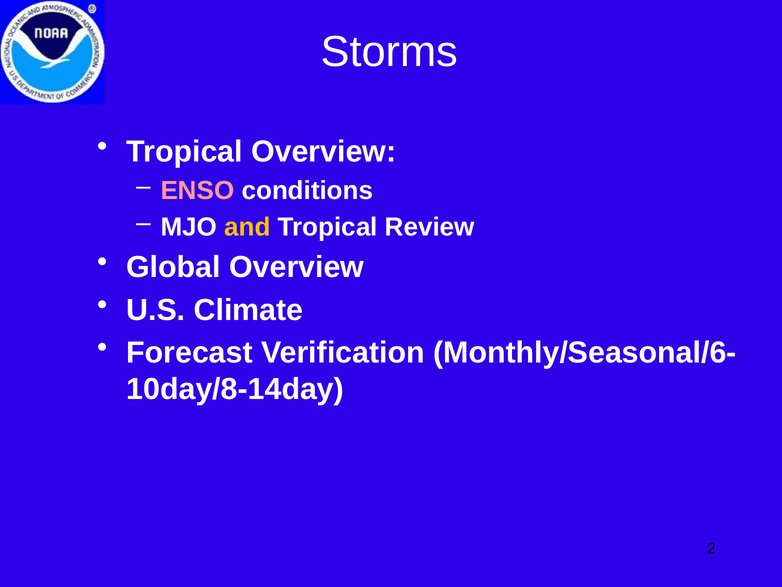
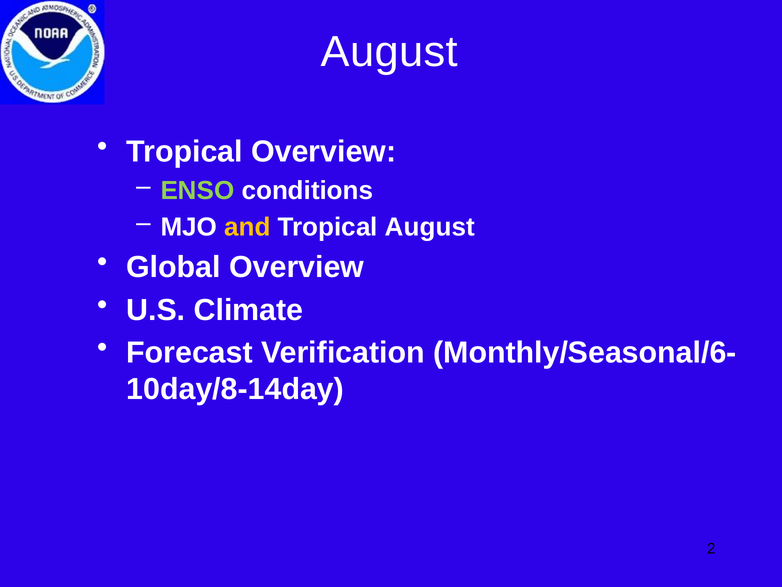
Storms at (389, 52): Storms -> August
ENSO colour: pink -> light green
Tropical Review: Review -> August
